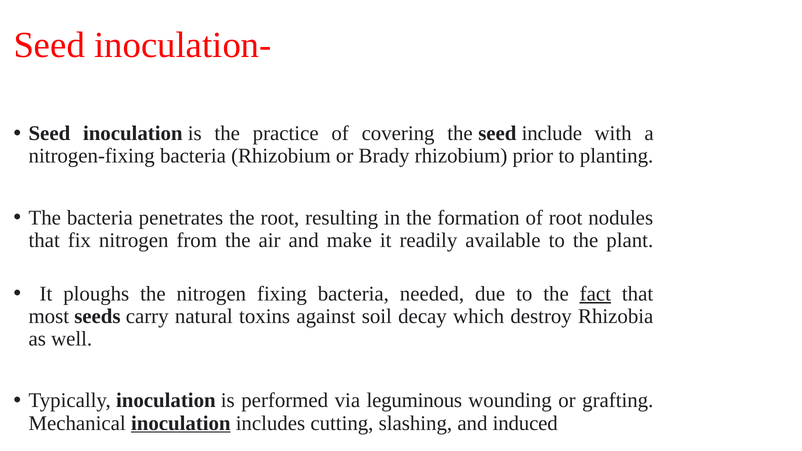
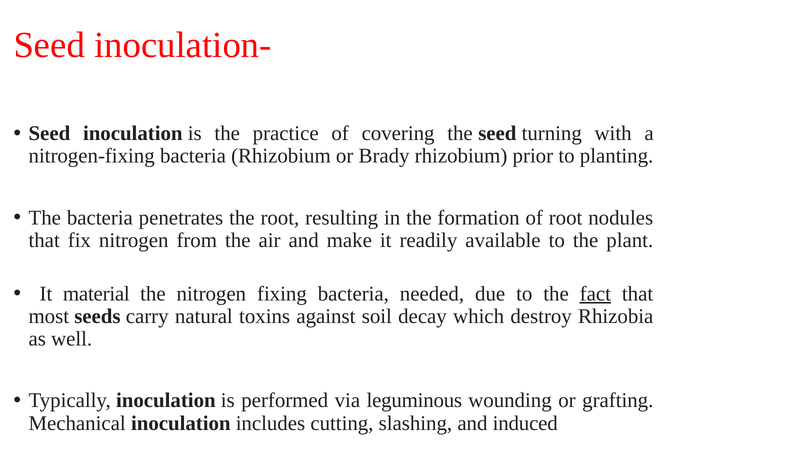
include: include -> turning
ploughs: ploughs -> material
inoculation at (181, 423) underline: present -> none
